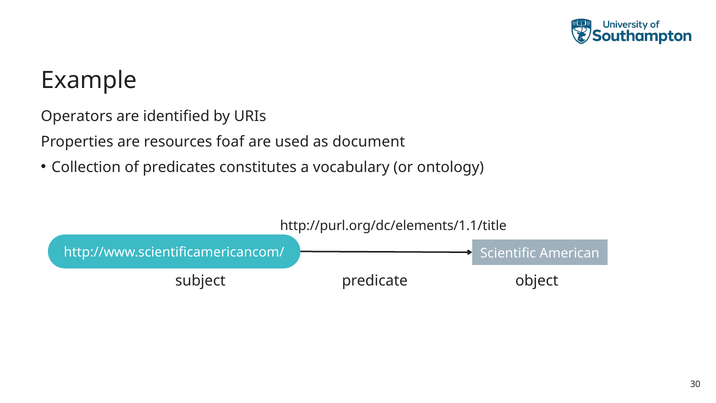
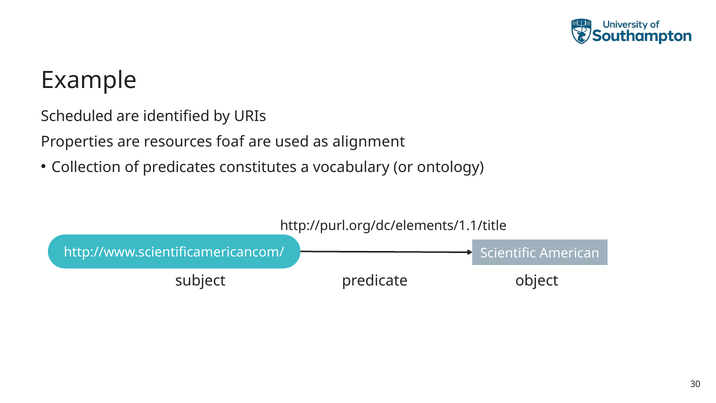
Operators: Operators -> Scheduled
document: document -> alignment
